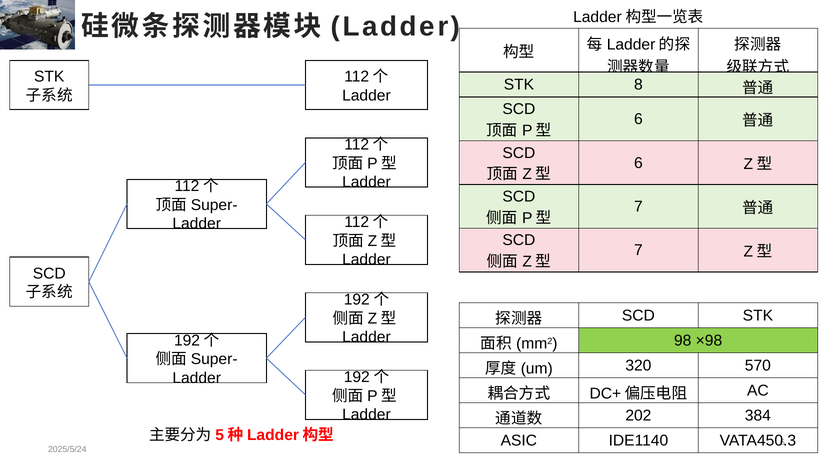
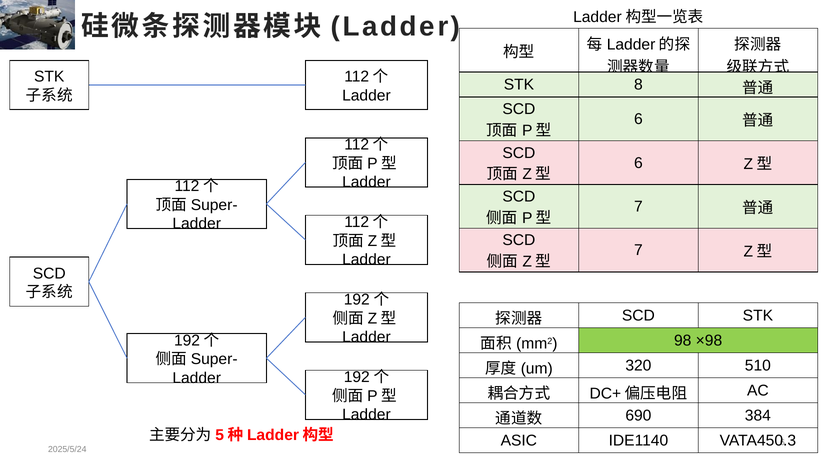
570: 570 -> 510
202: 202 -> 690
